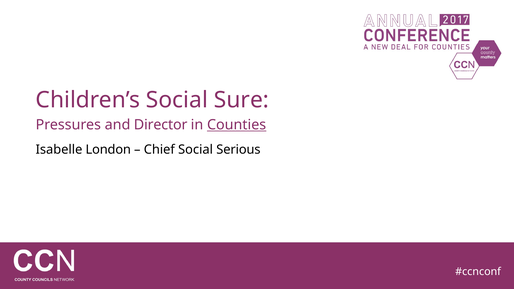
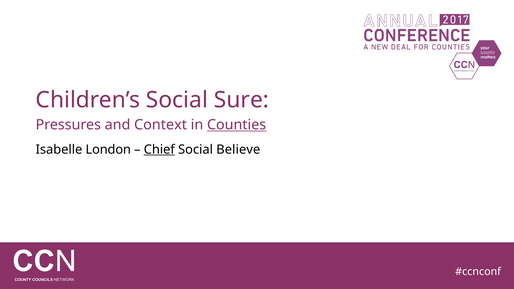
Director: Director -> Context
Chief underline: none -> present
Serious: Serious -> Believe
